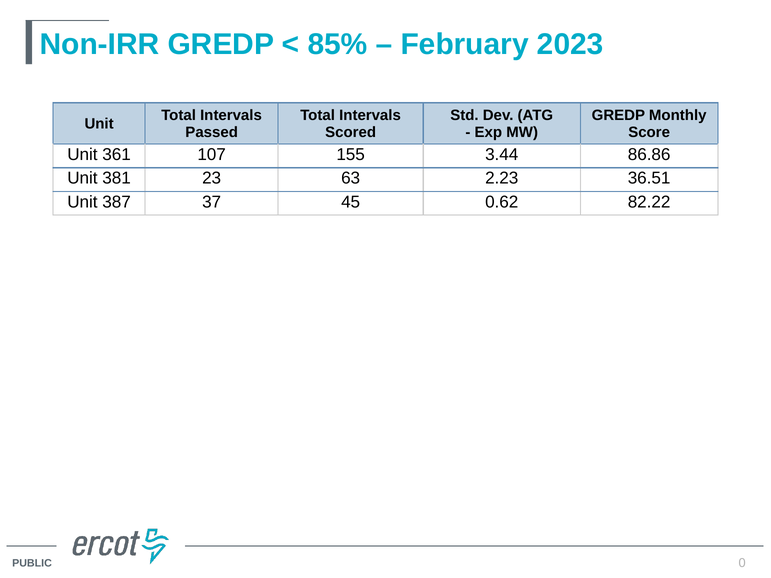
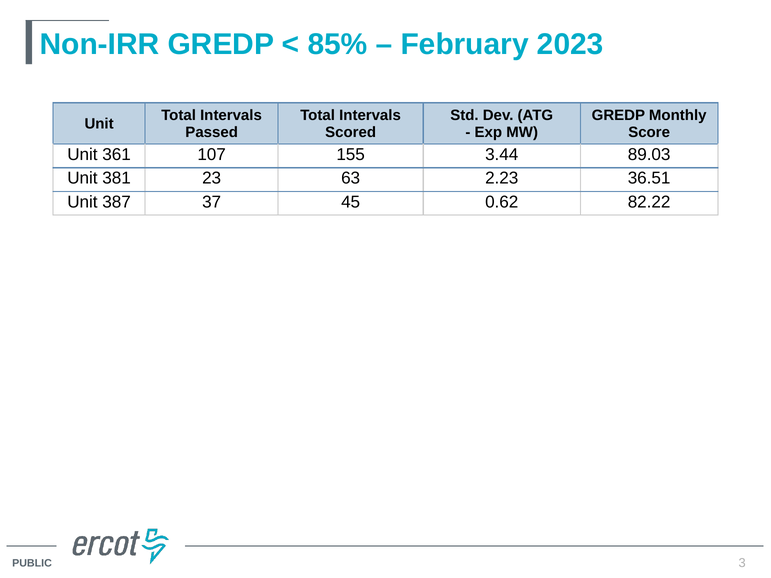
86.86: 86.86 -> 89.03
0: 0 -> 3
